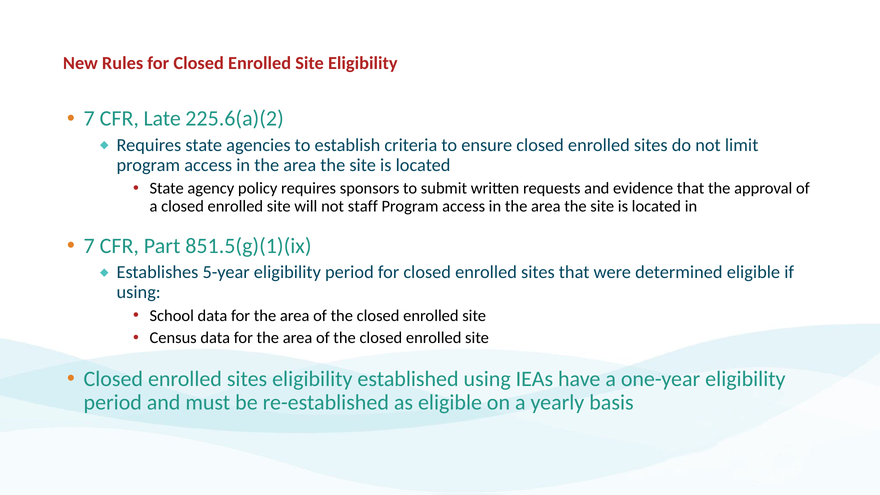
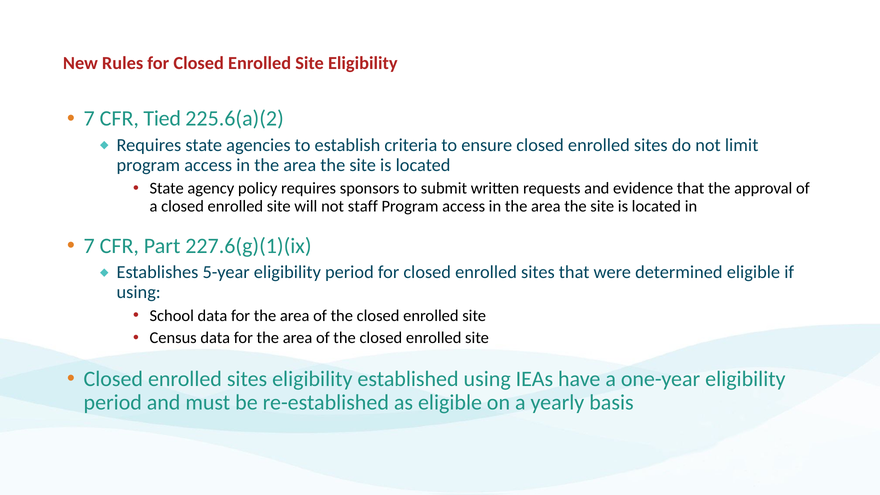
Late: Late -> Tied
851.5(g)(1)(ix: 851.5(g)(1)(ix -> 227.6(g)(1)(ix
